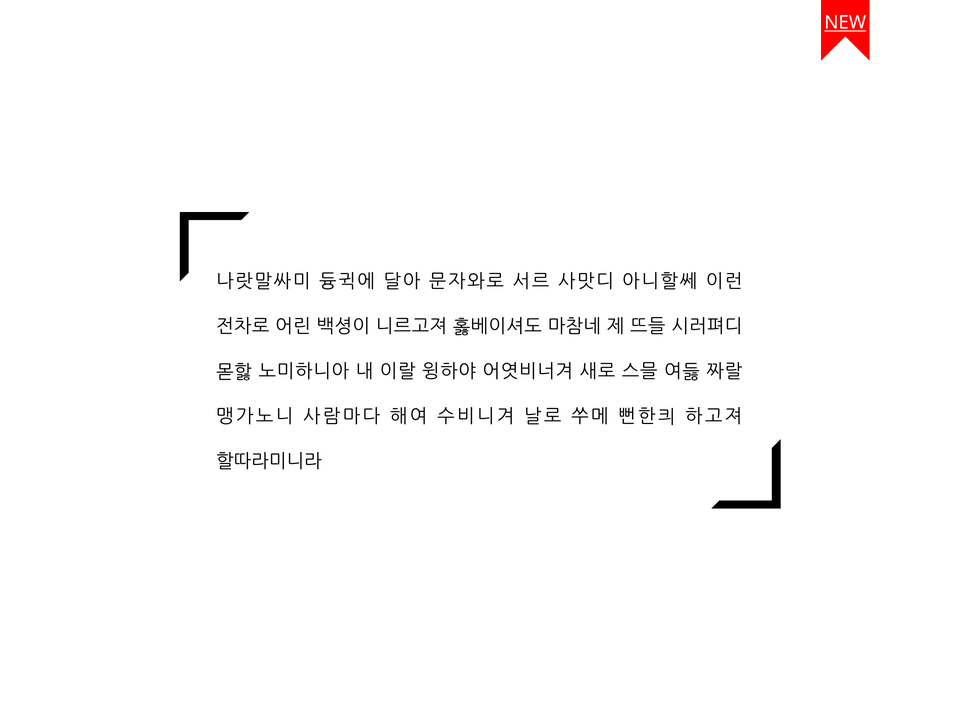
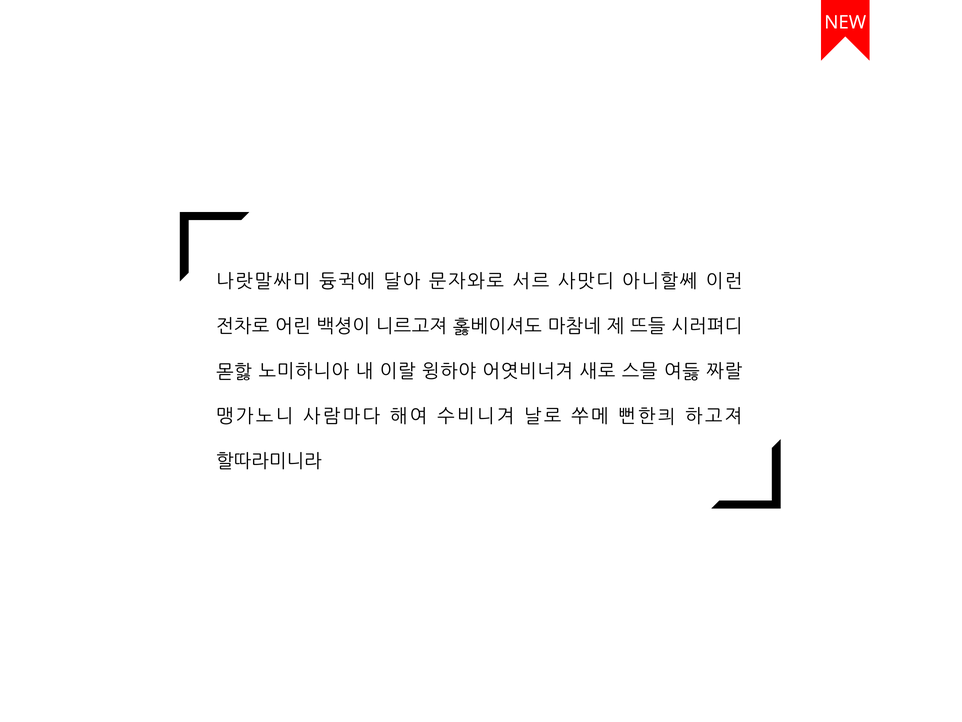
NEW underline: present -> none
